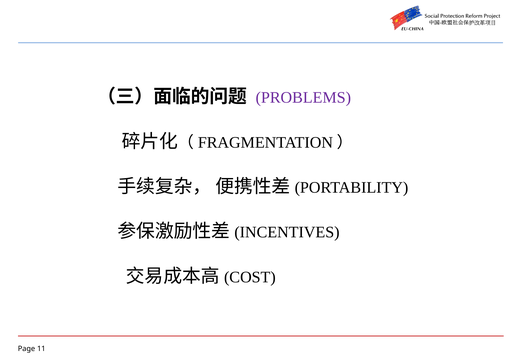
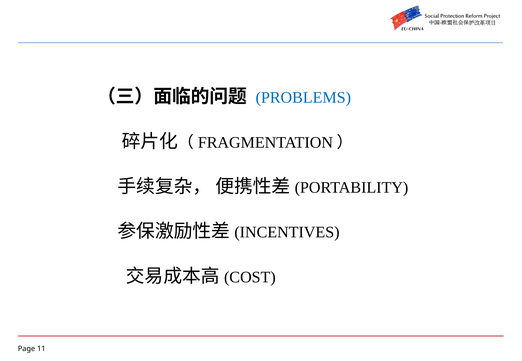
PROBLEMS colour: purple -> blue
